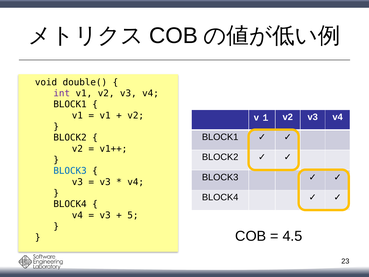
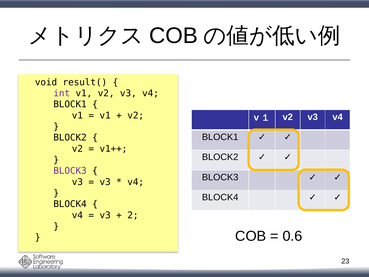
double(: double( -> result(
BLOCK3 at (70, 171) colour: blue -> purple
5: 5 -> 2
4.5: 4.5 -> 0.6
